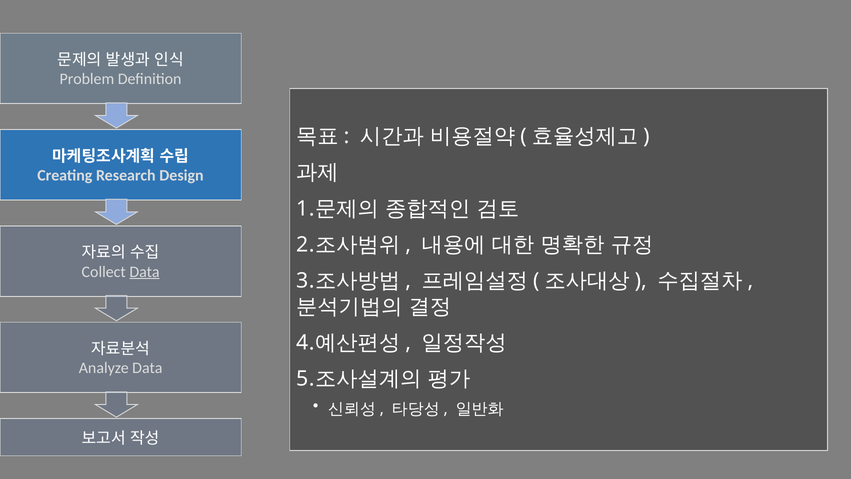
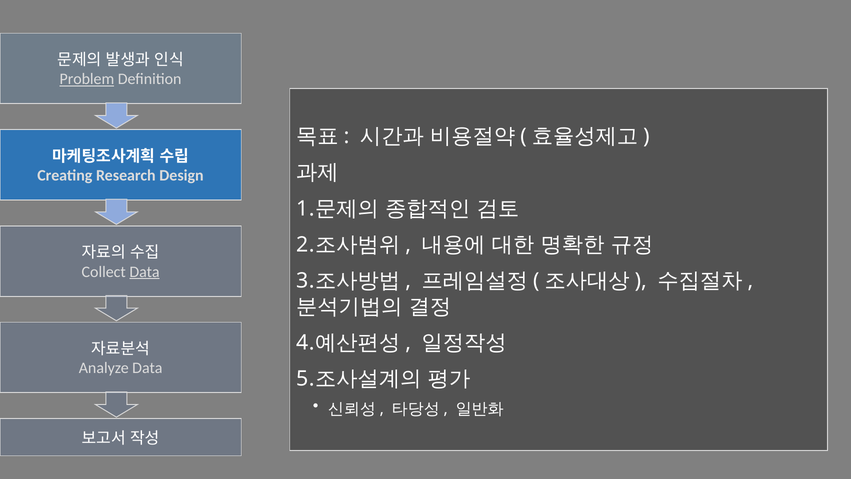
Problem underline: none -> present
